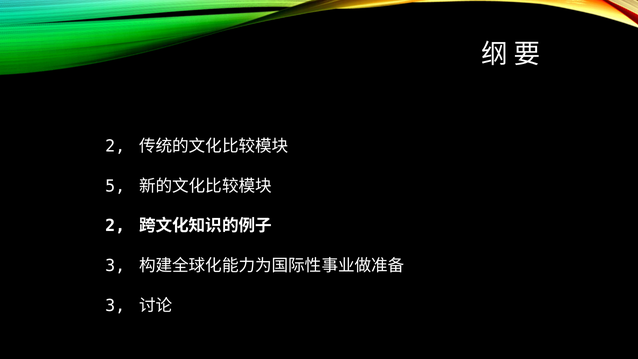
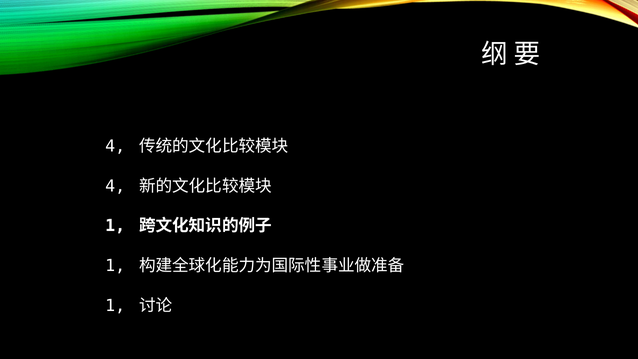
2 at (115, 146): 2 -> 4
5 at (115, 186): 5 -> 4
2 at (115, 226): 2 -> 1
3 at (115, 266): 3 -> 1
3 at (115, 306): 3 -> 1
